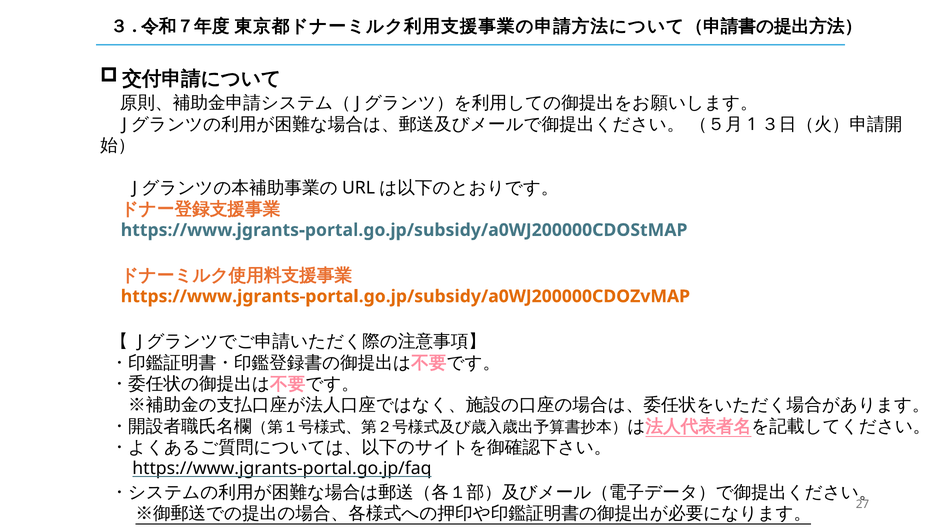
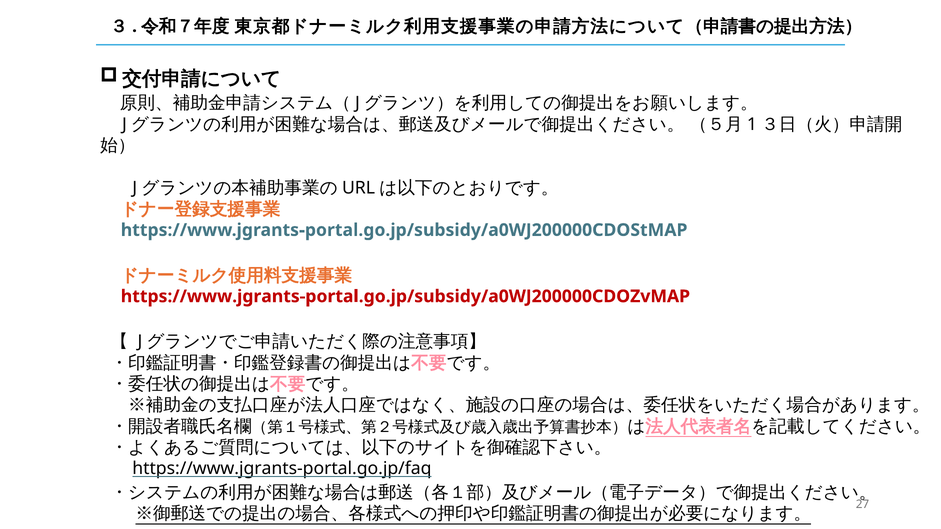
https://www.jgrants-portal.go.jp/subsidy/a0WJ200000CDOZvMAP colour: orange -> red
